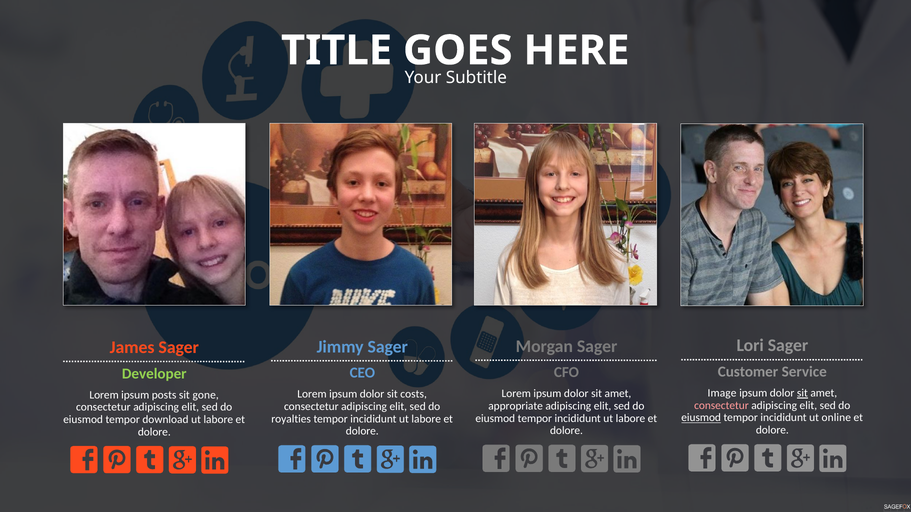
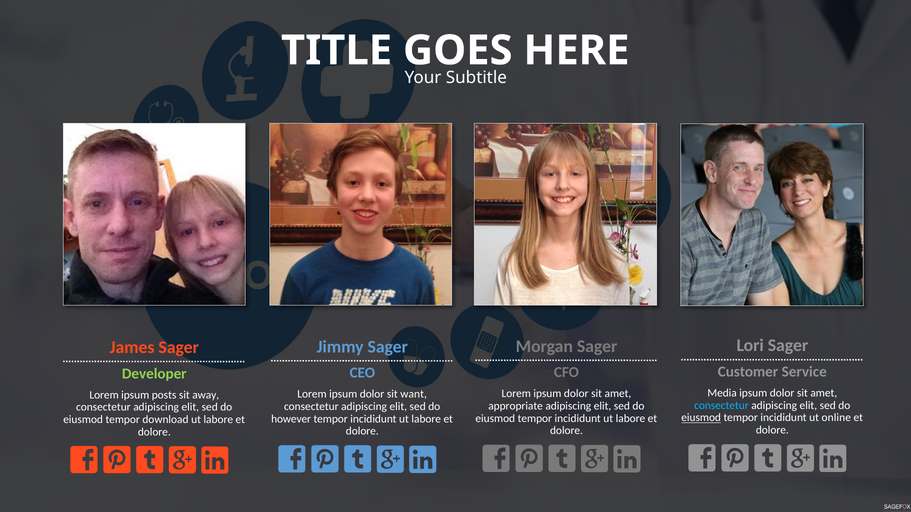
Image: Image -> Media
sit at (802, 393) underline: present -> none
costs: costs -> want
gone: gone -> away
consectetur at (721, 406) colour: pink -> light blue
royalties: royalties -> however
